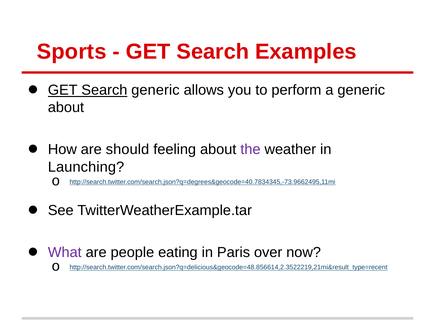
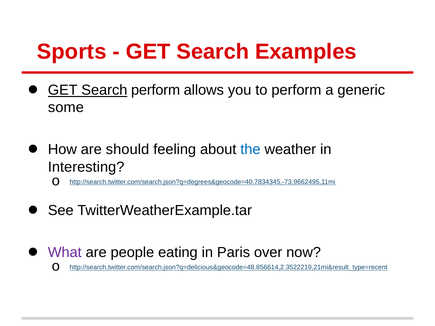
Search generic: generic -> perform
about at (66, 108): about -> some
the colour: purple -> blue
Launching: Launching -> Interesting
